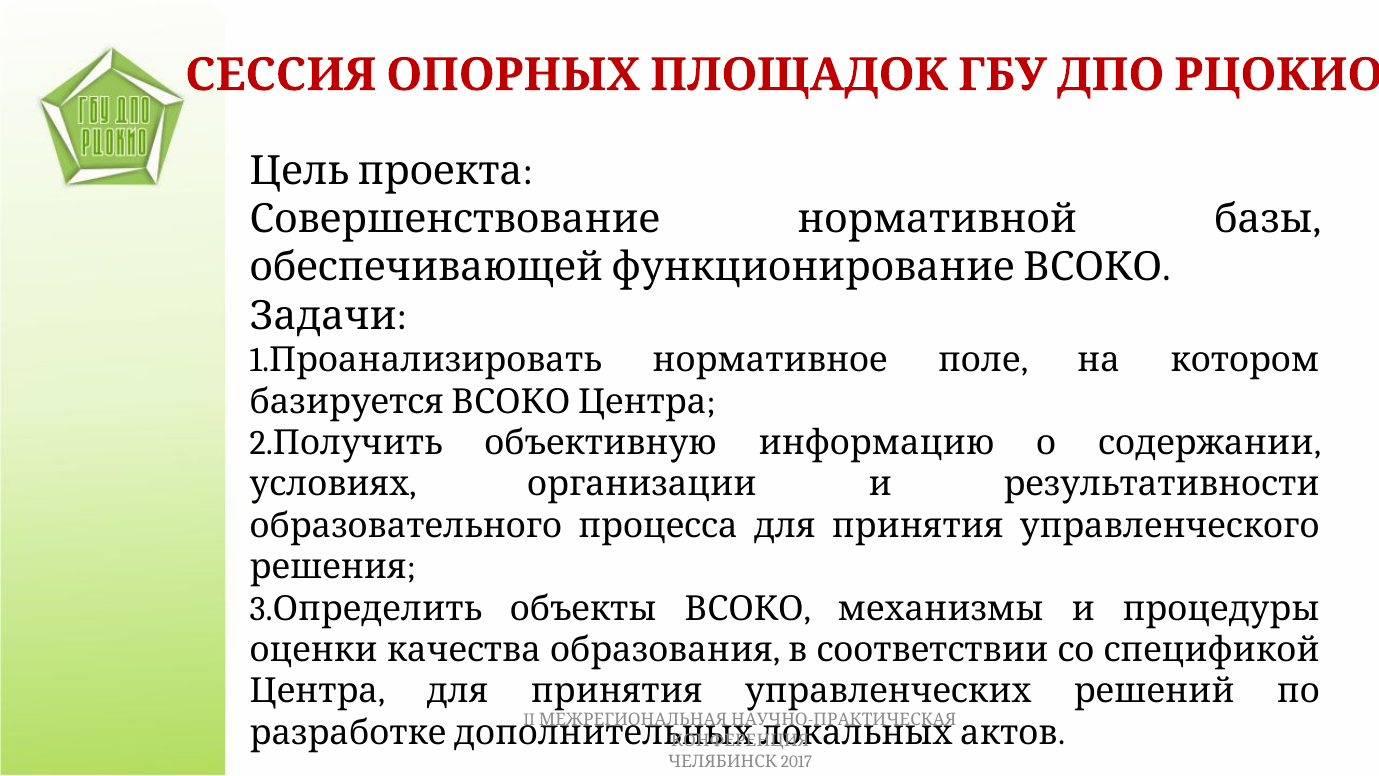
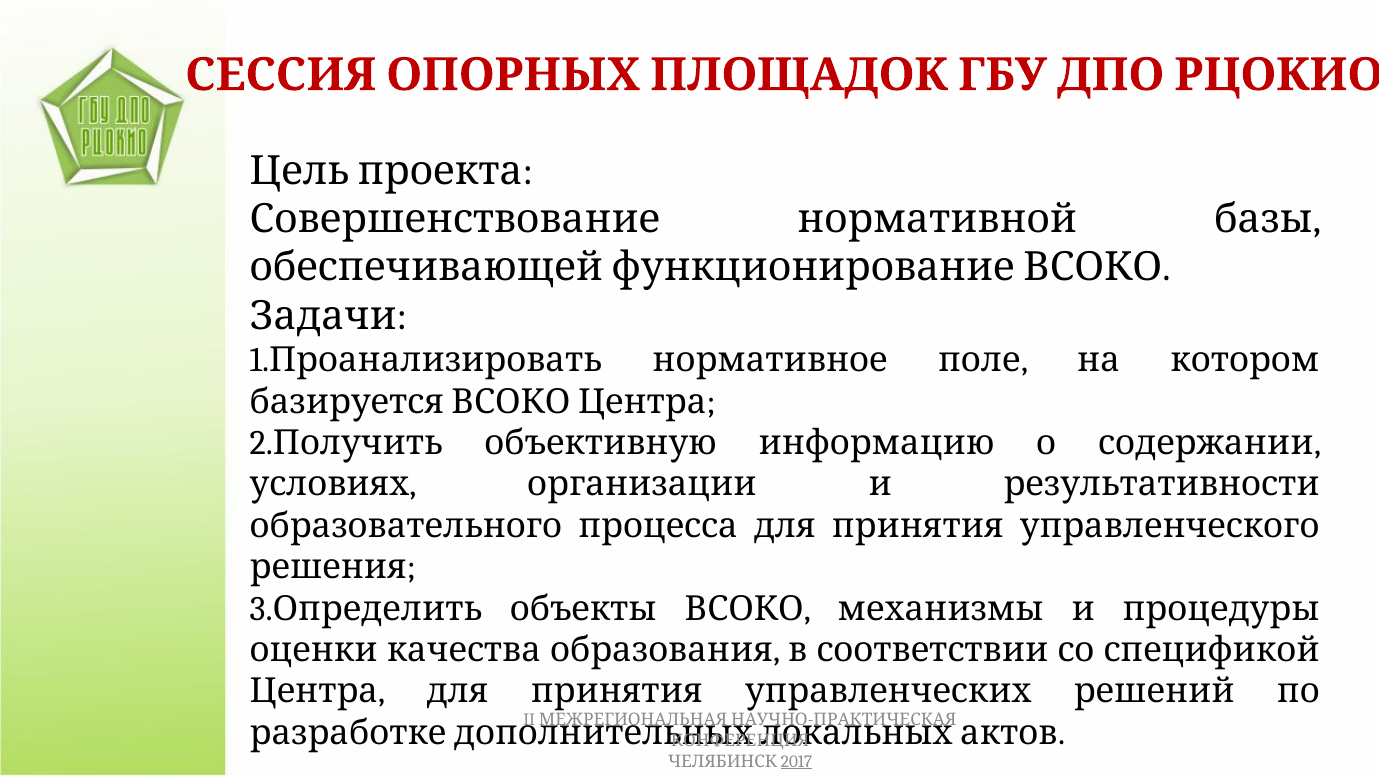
2017 underline: none -> present
